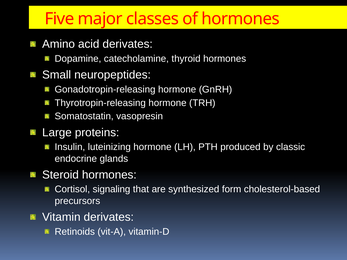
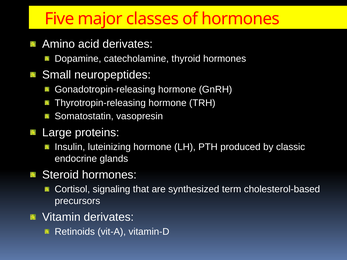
form: form -> term
